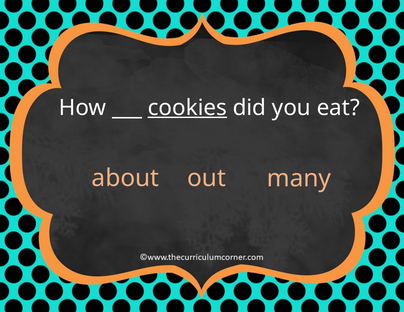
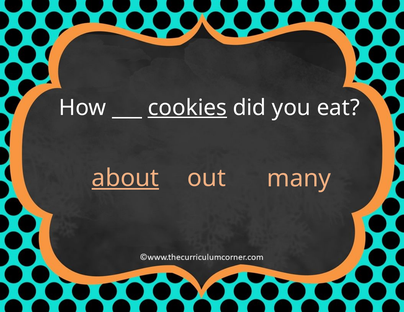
about underline: none -> present
